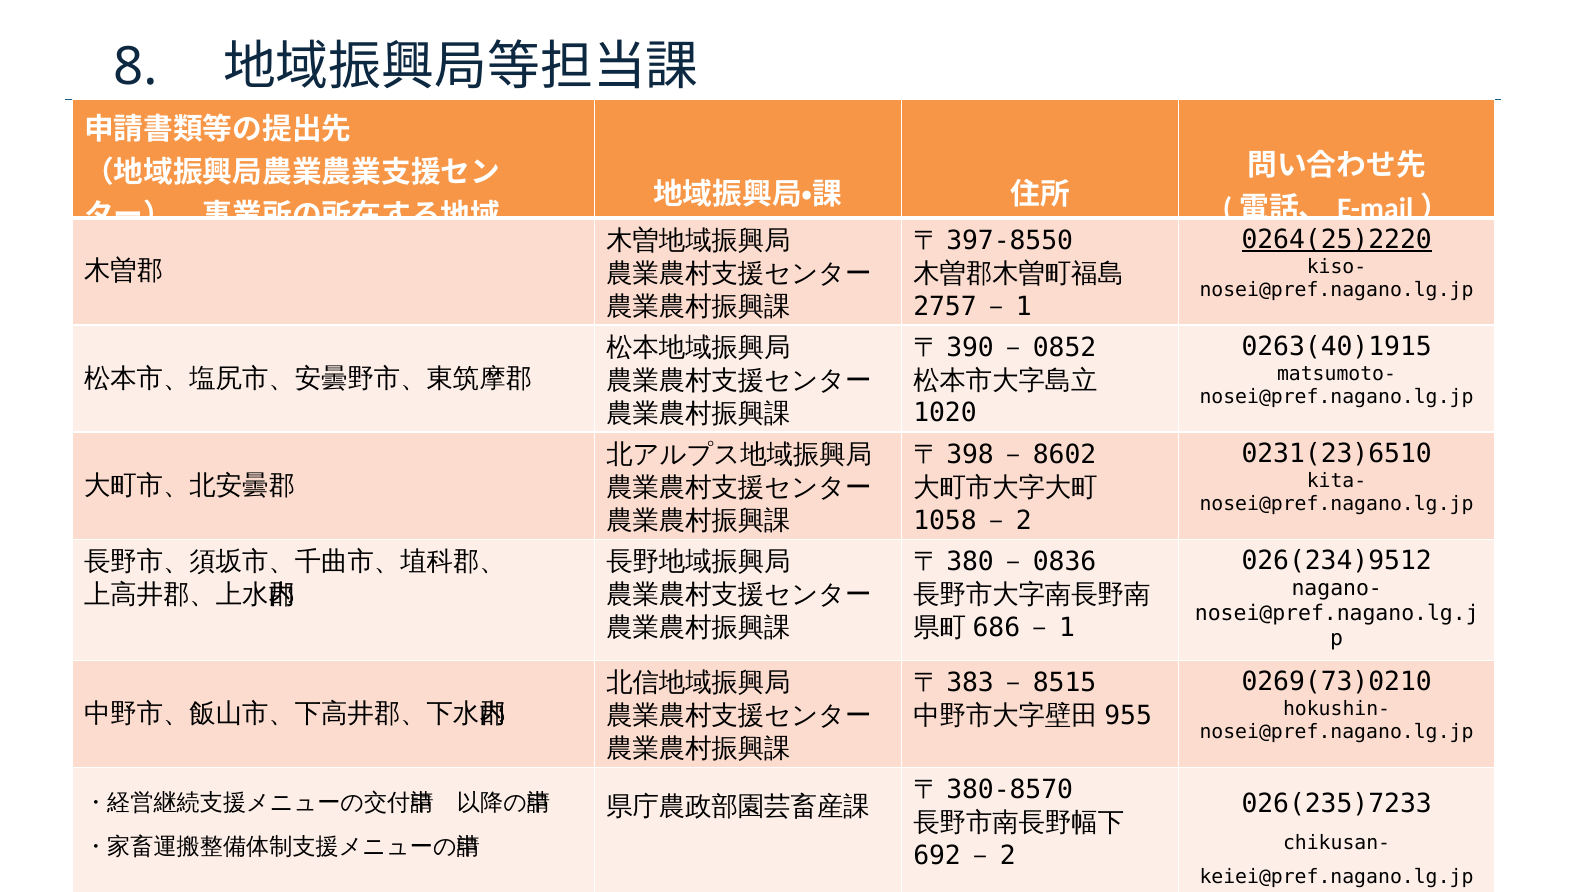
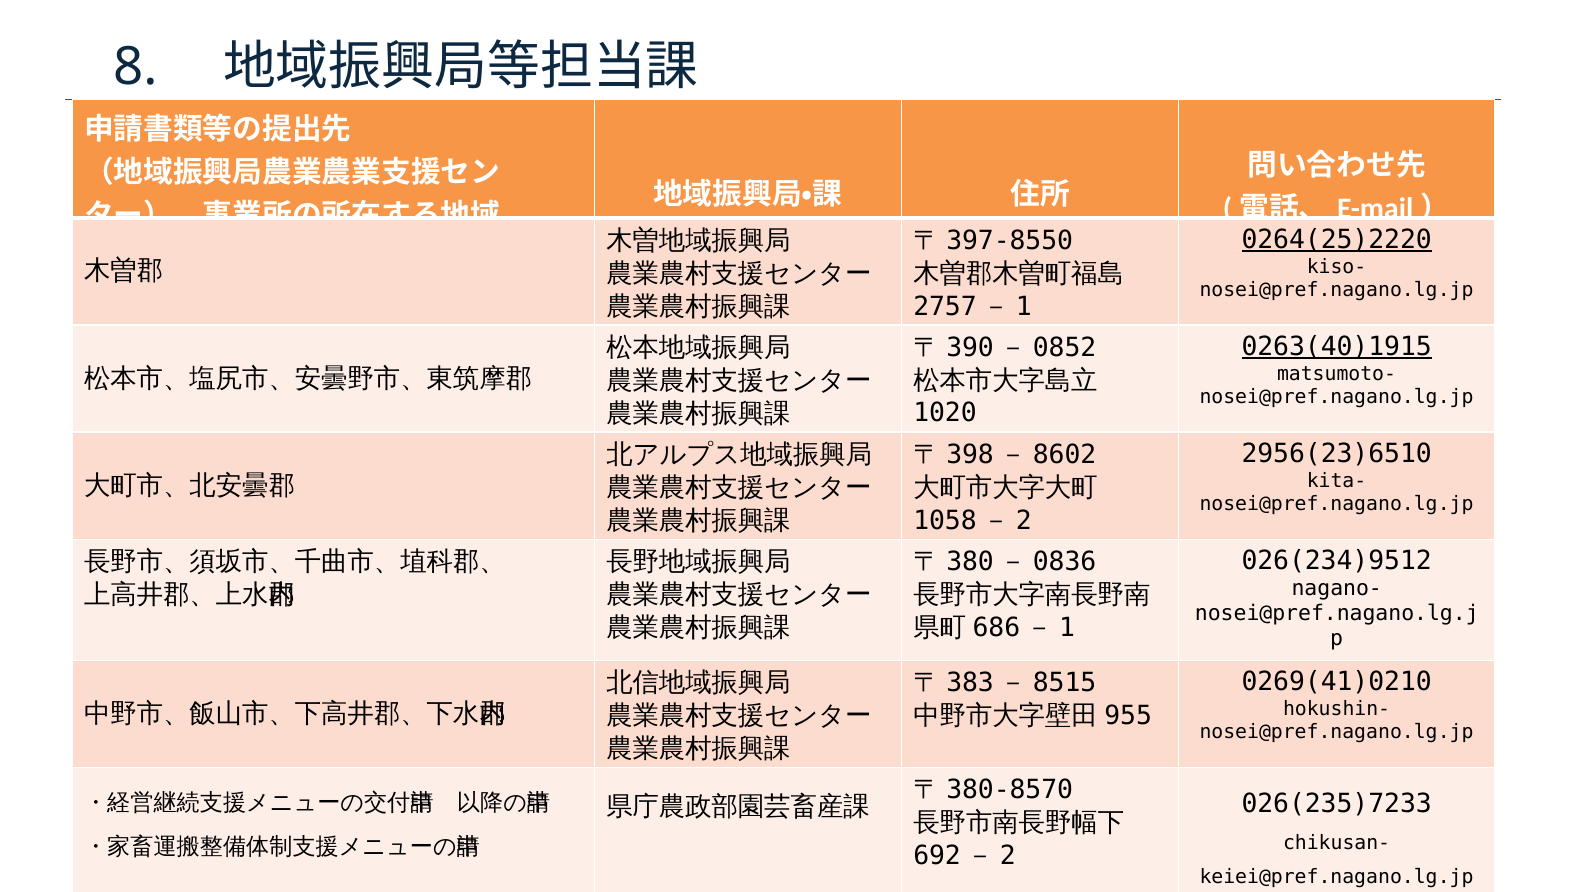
0263(40)1915 underline: none -> present
0231(23)6510: 0231(23)6510 -> 2956(23)6510
0269(73)0210: 0269(73)0210 -> 0269(41)0210
